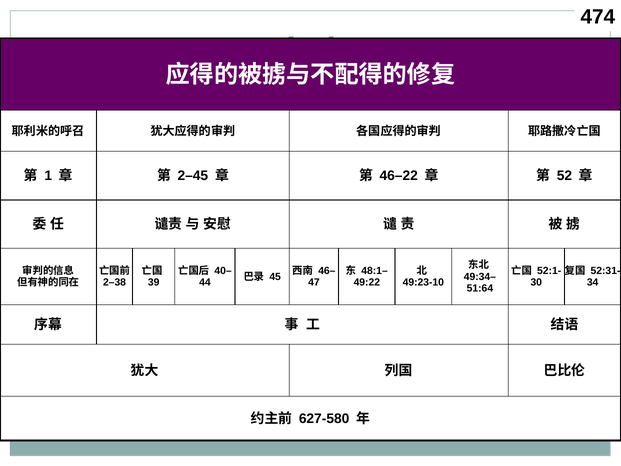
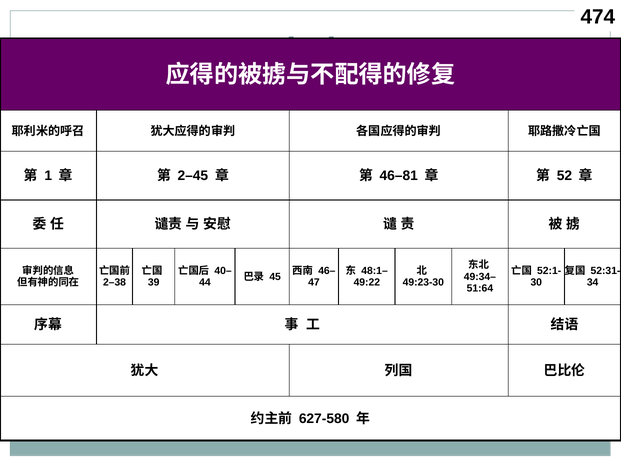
46–22: 46–22 -> 46–81
49:23-10: 49:23-10 -> 49:23-30
